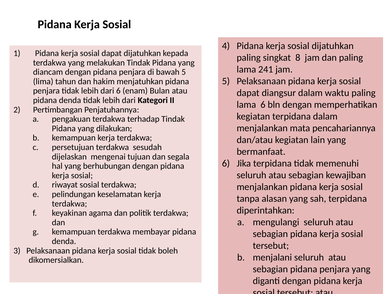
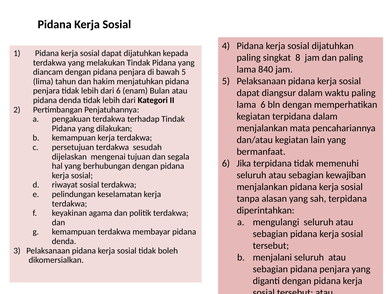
241: 241 -> 840
